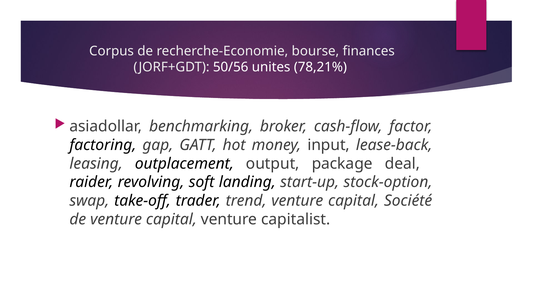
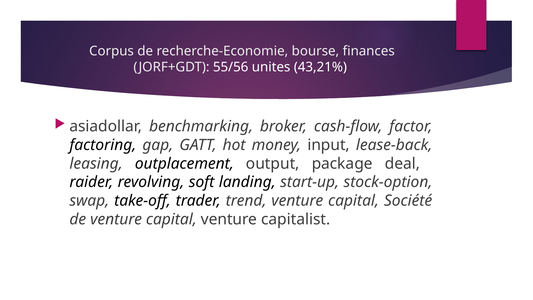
50/56: 50/56 -> 55/56
78,21%: 78,21% -> 43,21%
